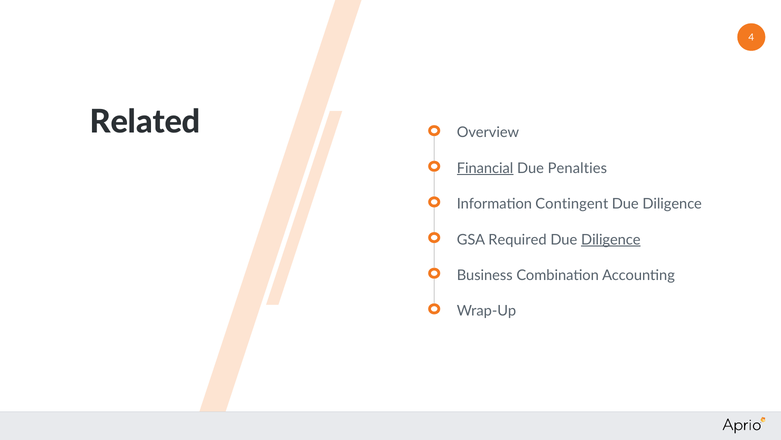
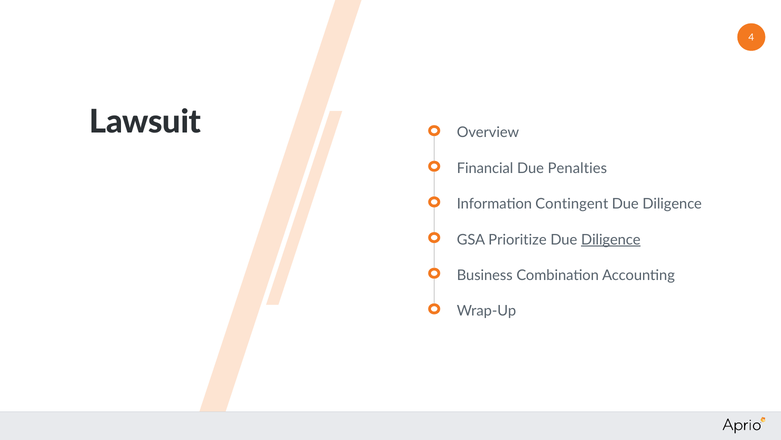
Related: Related -> Lawsuit
Financial underline: present -> none
Required: Required -> Prioritize
